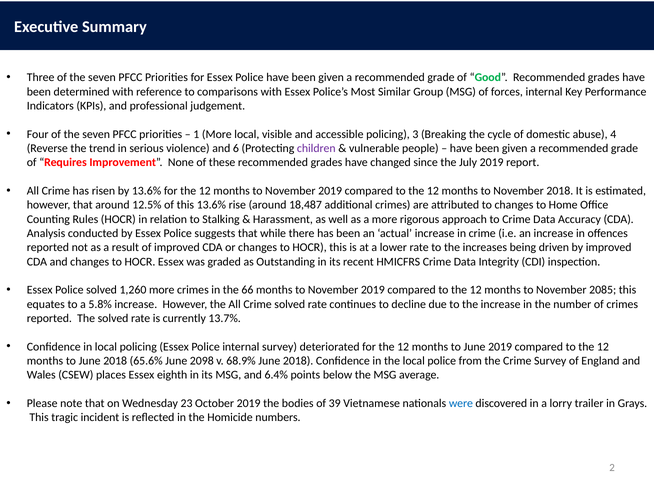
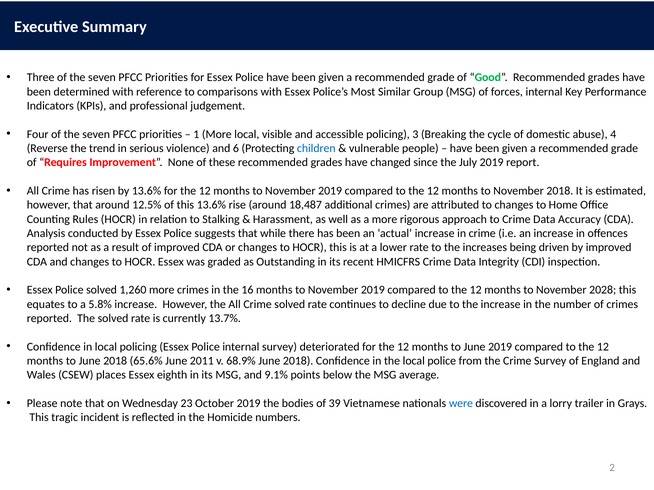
children colour: purple -> blue
66: 66 -> 16
2085: 2085 -> 2028
2098: 2098 -> 2011
6.4%: 6.4% -> 9.1%
